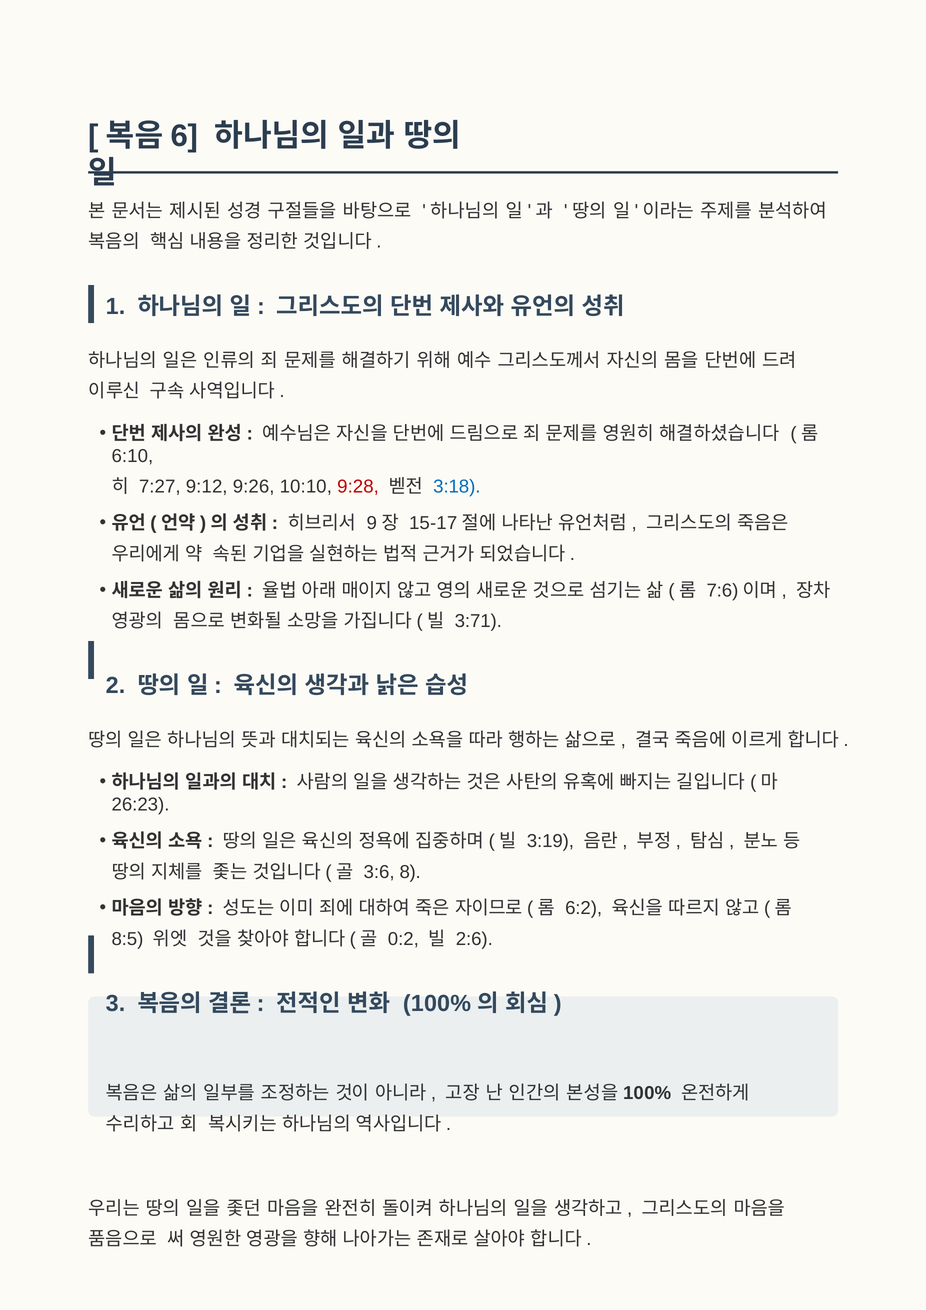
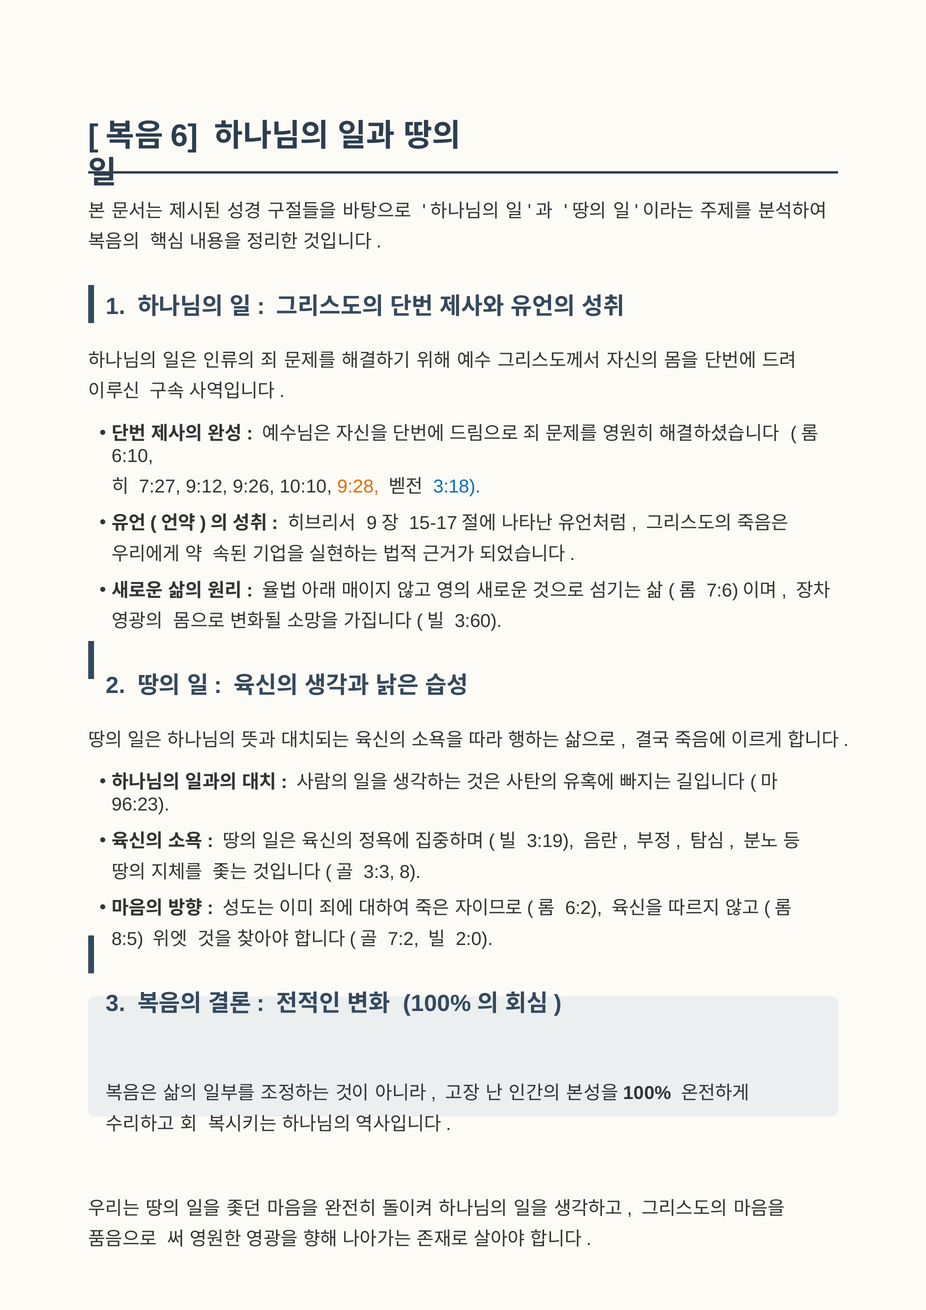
9:28 colour: red -> orange
3:71: 3:71 -> 3:60
26:23: 26:23 -> 96:23
3:6: 3:6 -> 3:3
0:2: 0:2 -> 7:2
2:6: 2:6 -> 2:0
